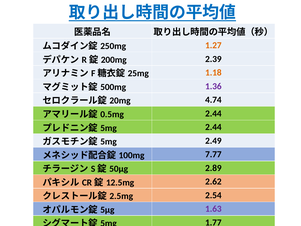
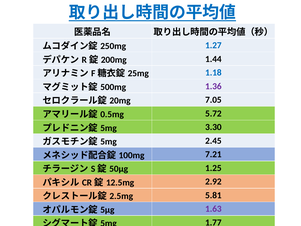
1.27 colour: orange -> blue
2.39: 2.39 -> 1.44
1.18 colour: orange -> blue
4.74: 4.74 -> 7.05
2.44 at (213, 113): 2.44 -> 5.72
2.44 at (213, 127): 2.44 -> 3.30
2.49: 2.49 -> 2.45
7.77: 7.77 -> 7.21
2.89: 2.89 -> 1.25
2.62: 2.62 -> 2.92
2.54: 2.54 -> 5.81
